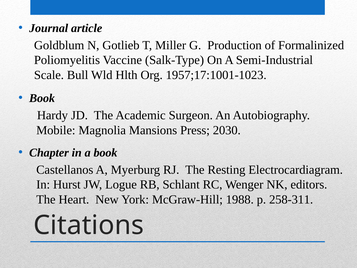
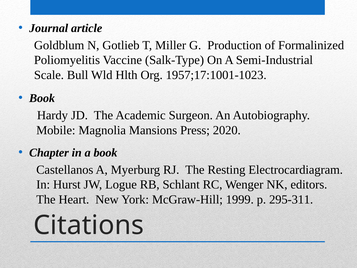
2030: 2030 -> 2020
1988: 1988 -> 1999
258-311: 258-311 -> 295-311
